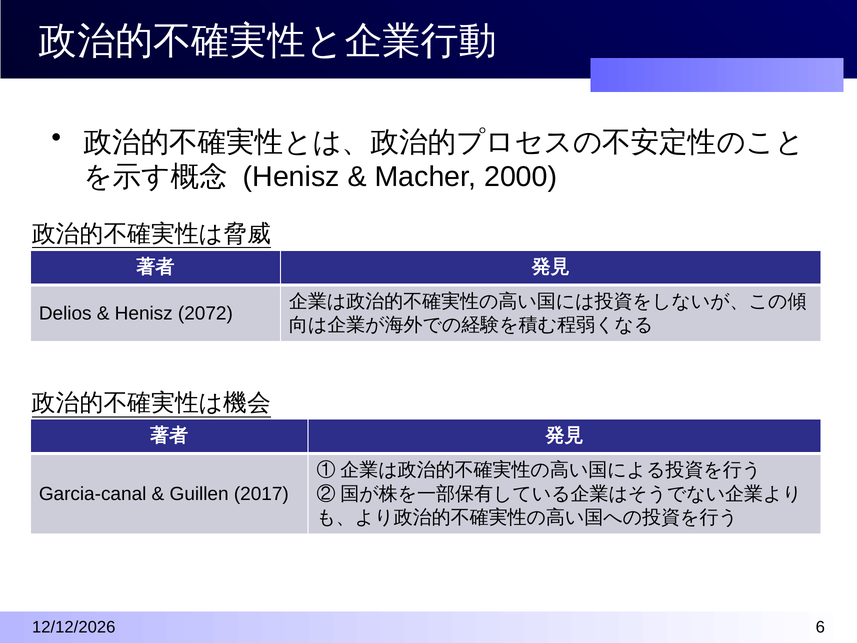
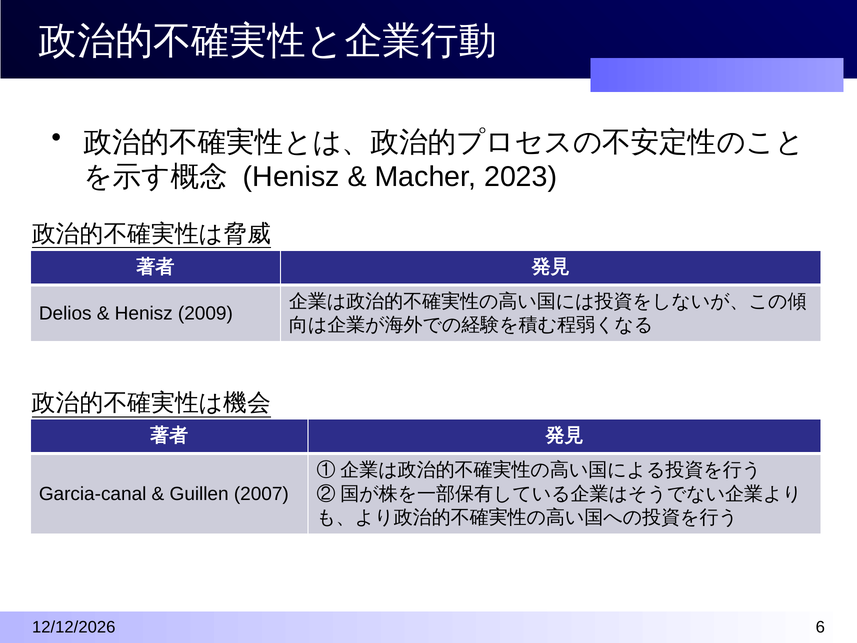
2000: 2000 -> 2023
2072: 2072 -> 2009
2017: 2017 -> 2007
